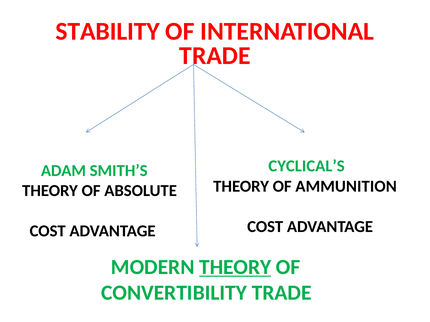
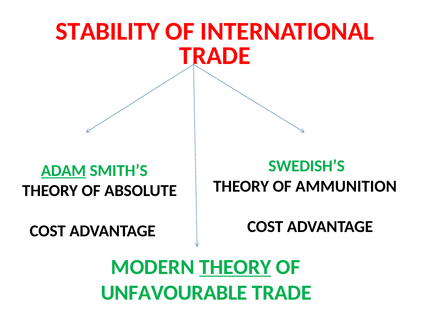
CYCLICAL’S: CYCLICAL’S -> SWEDISH’S
ADAM underline: none -> present
CONVERTIBILITY: CONVERTIBILITY -> UNFAVOURABLE
